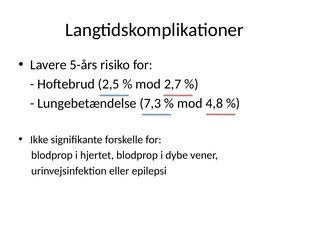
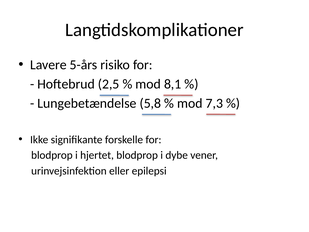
2,7: 2,7 -> 8,1
7,3: 7,3 -> 5,8
4,8: 4,8 -> 7,3
